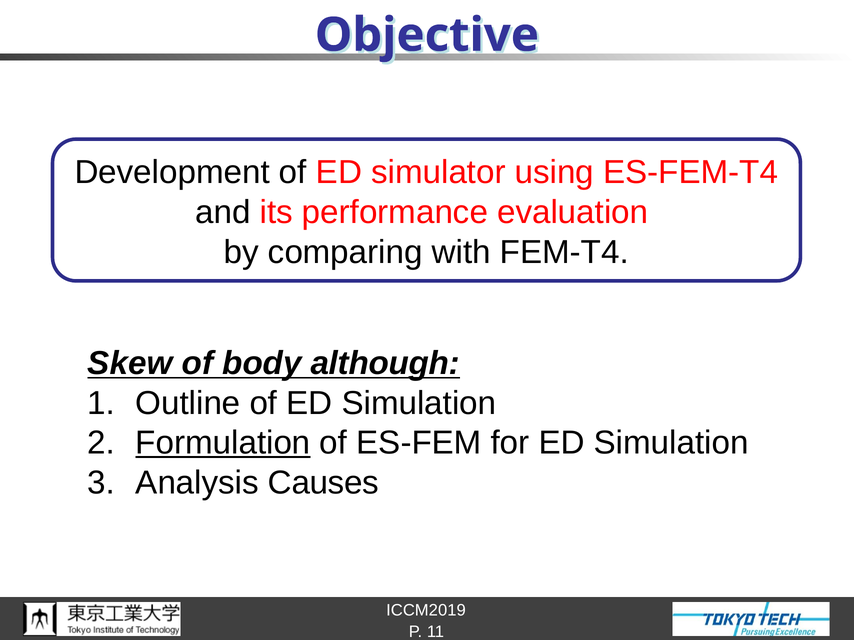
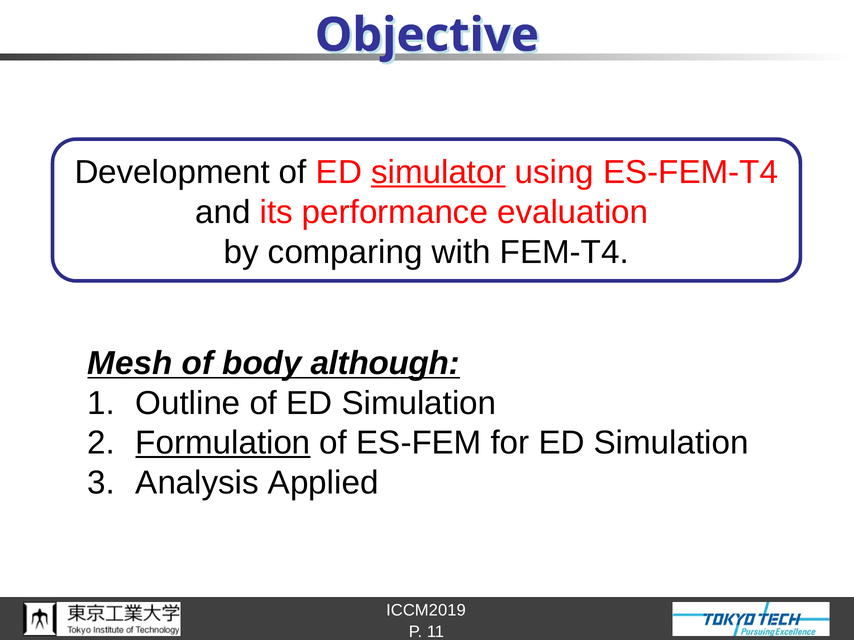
simulator underline: none -> present
Skew: Skew -> Mesh
Causes: Causes -> Applied
